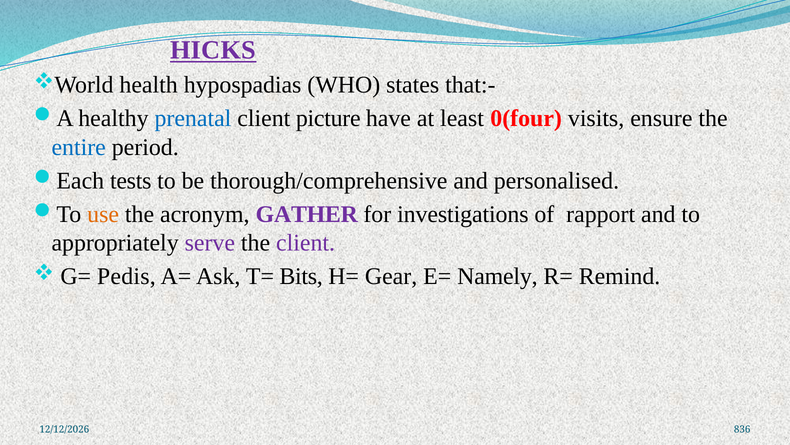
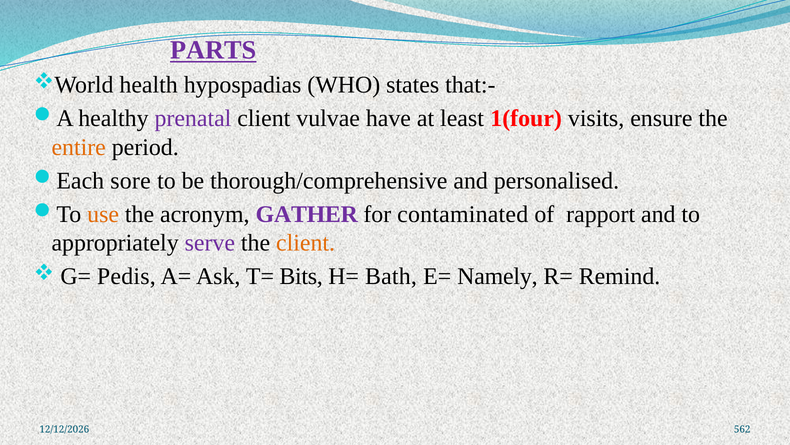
HICKS: HICKS -> PARTS
prenatal colour: blue -> purple
picture: picture -> vulvae
0(four: 0(four -> 1(four
entire colour: blue -> orange
tests: tests -> sore
investigations: investigations -> contaminated
client at (306, 243) colour: purple -> orange
Gear: Gear -> Bath
836: 836 -> 562
